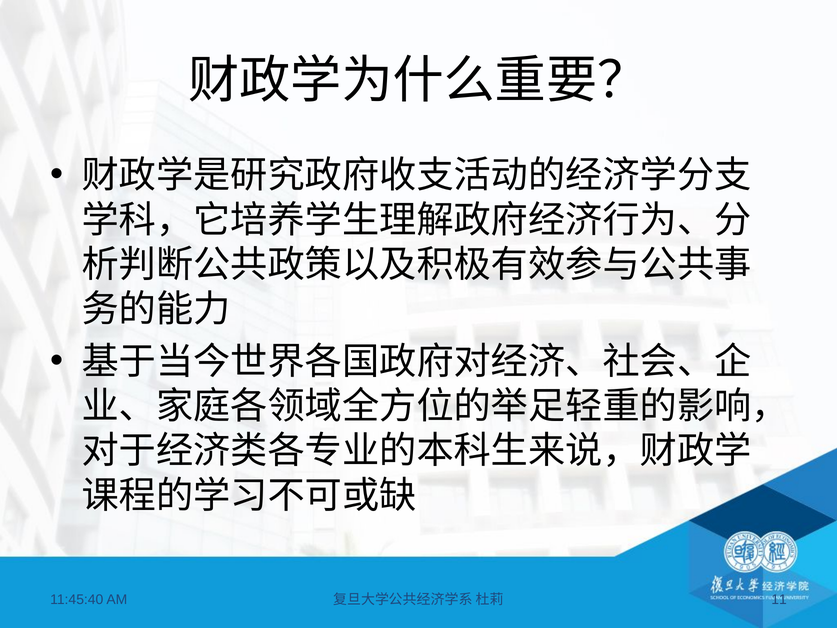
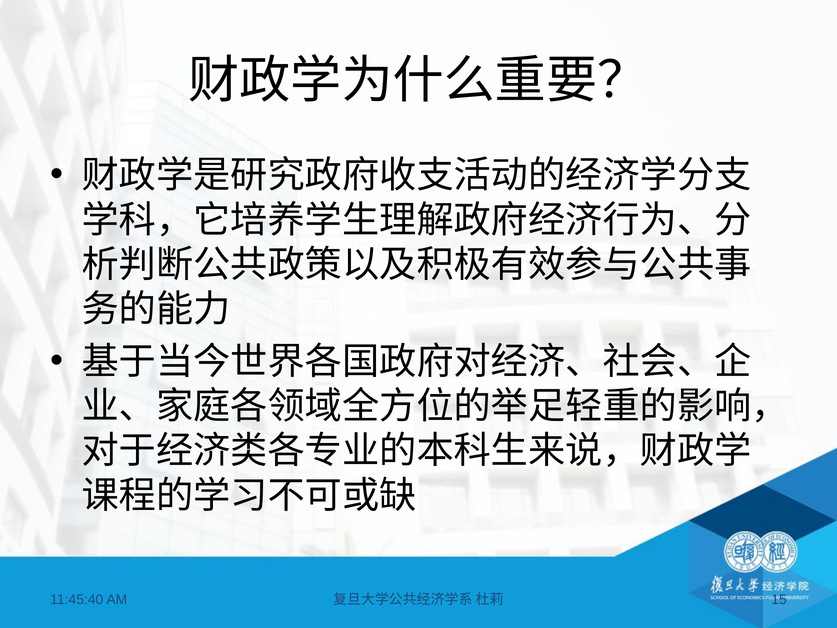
11: 11 -> 15
